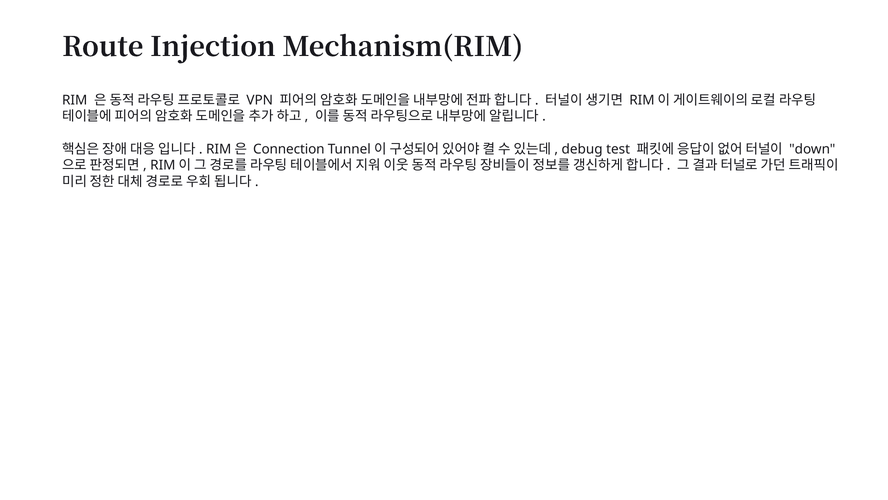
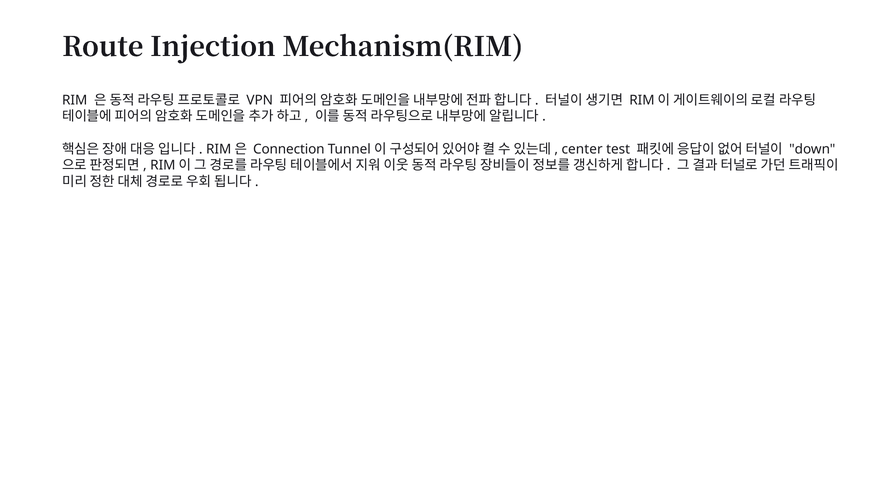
debug: debug -> center
